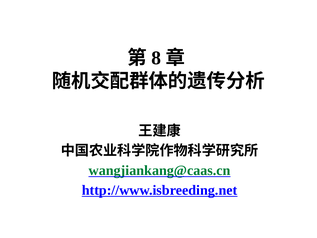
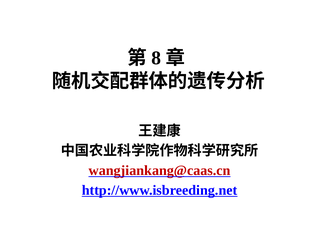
wangjiankang@caas.cn colour: green -> red
